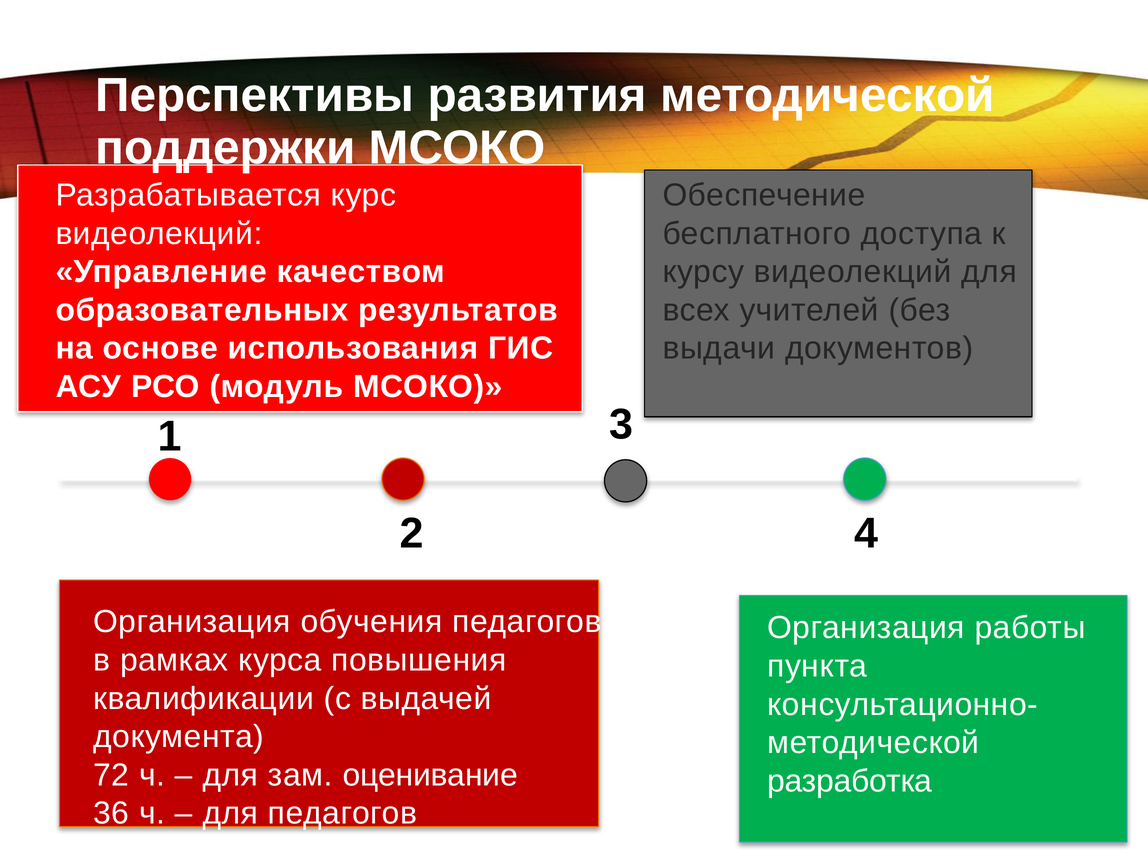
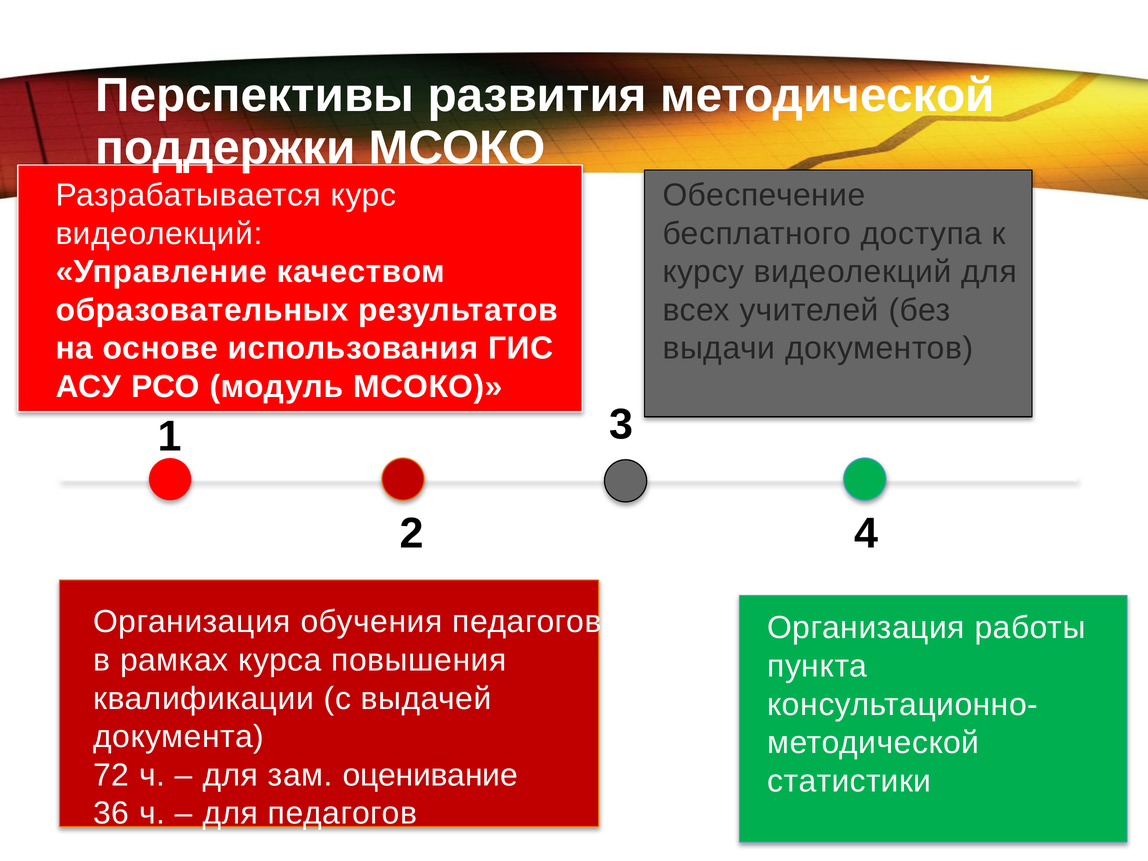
разработка: разработка -> статистики
